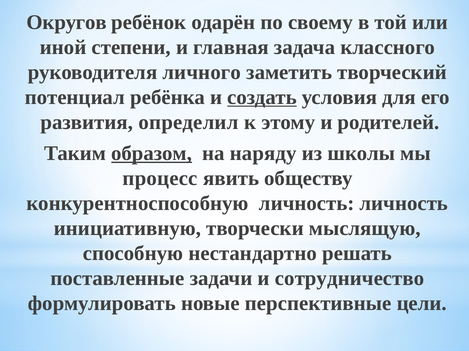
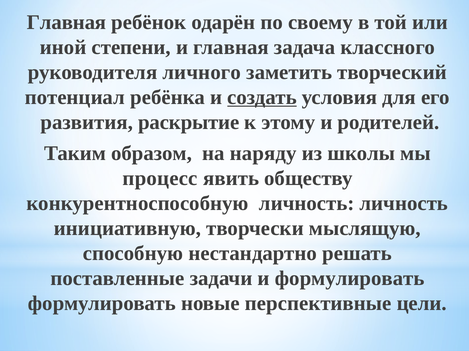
Округов at (67, 22): Округов -> Главная
определил: определил -> раскрытие
образом underline: present -> none
и сотрудничество: сотрудничество -> формулировать
